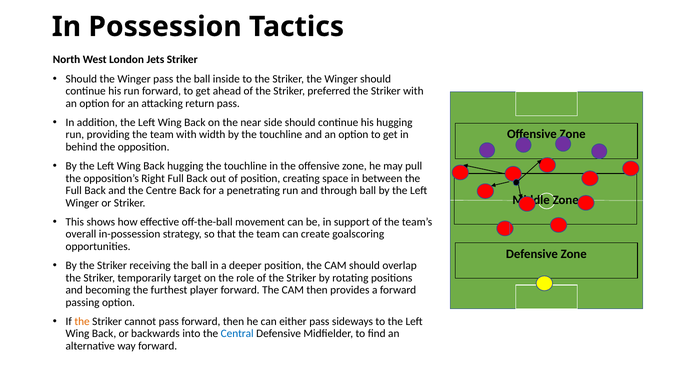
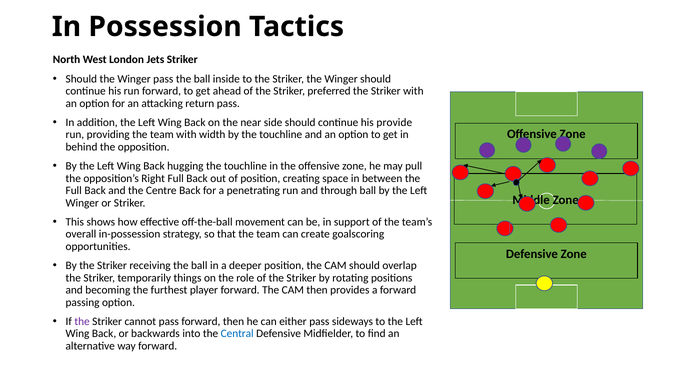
his hugging: hugging -> provide
target: target -> things
the at (82, 321) colour: orange -> purple
